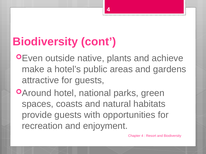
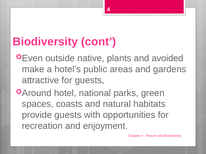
achieve: achieve -> avoided
